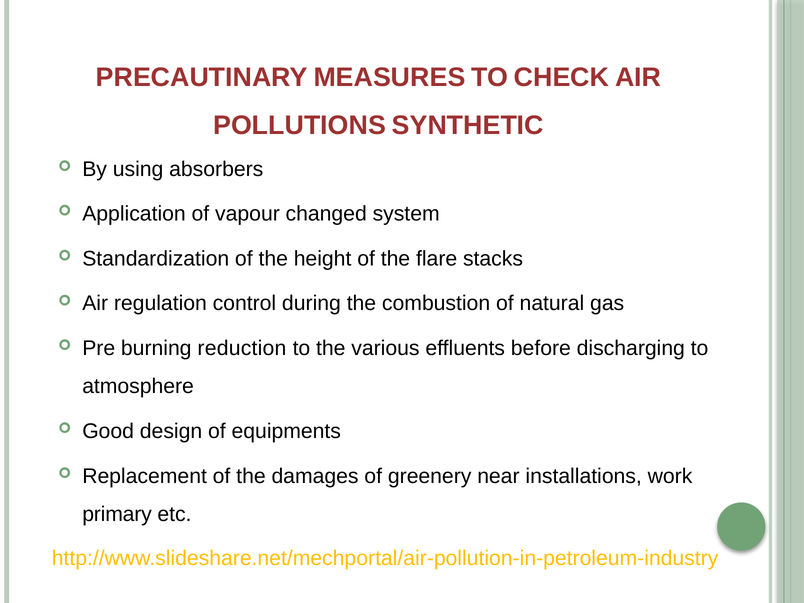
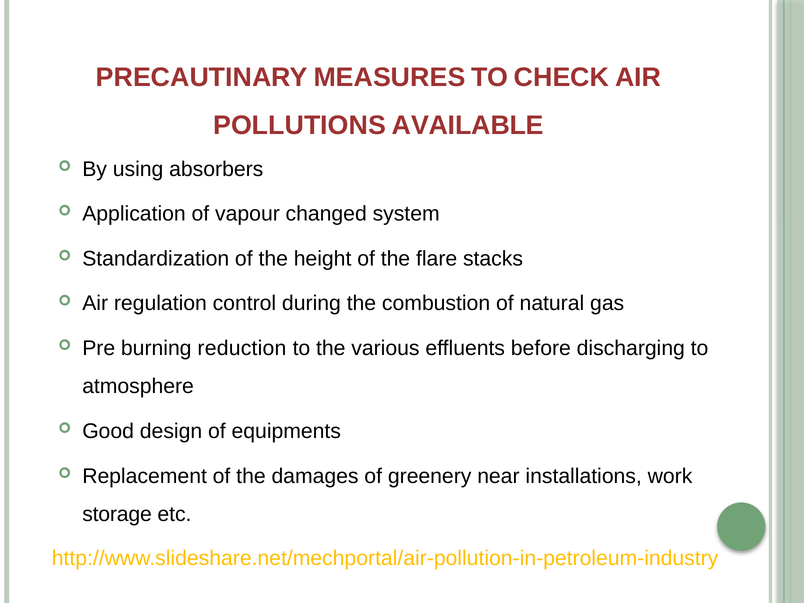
SYNTHETIC: SYNTHETIC -> AVAILABLE
primary: primary -> storage
